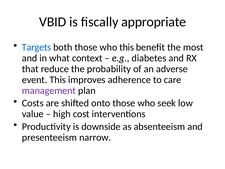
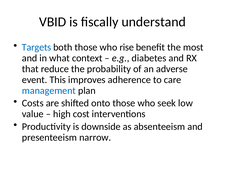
appropriate: appropriate -> understand
who this: this -> rise
management colour: purple -> blue
